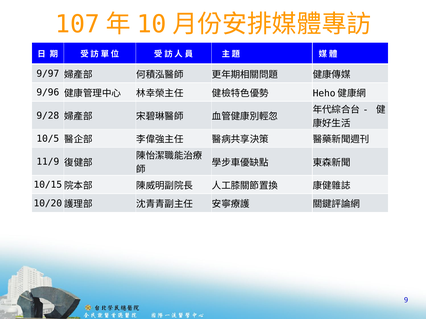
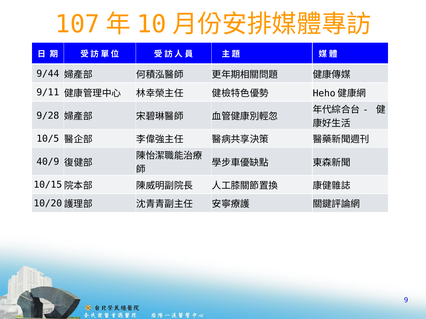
9/97: 9/97 -> 9/44
9/96: 9/96 -> 9/11
11/9: 11/9 -> 40/9
